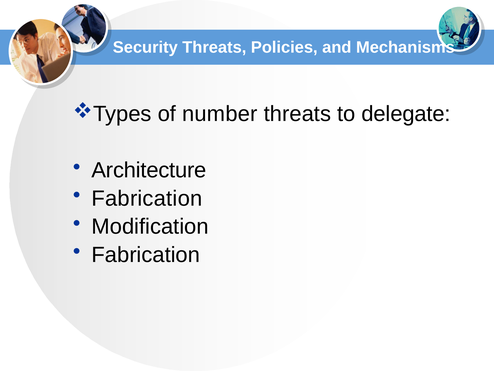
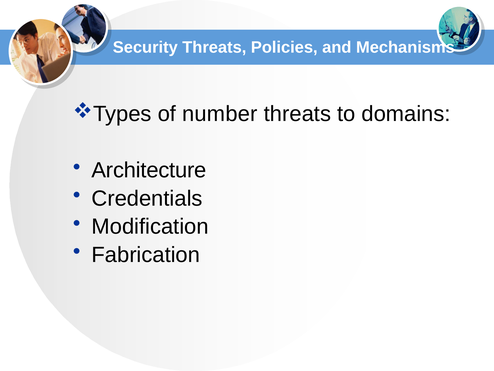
delegate: delegate -> domains
Fabrication at (147, 198): Fabrication -> Credentials
